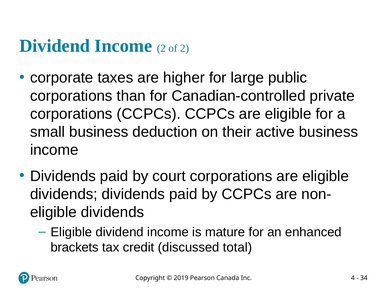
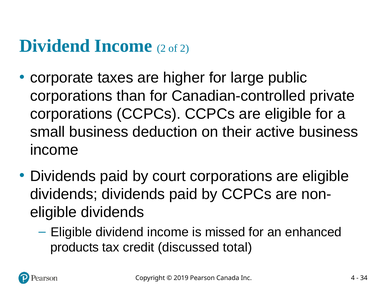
mature: mature -> missed
brackets: brackets -> products
